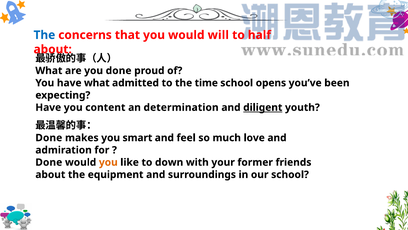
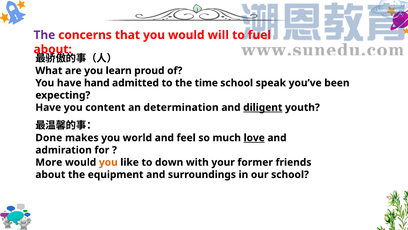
The at (44, 35) colour: blue -> purple
half: half -> fuel
you done: done -> learn
have what: what -> hand
opens: opens -> speak
smart: smart -> world
love underline: none -> present
Done at (49, 162): Done -> More
